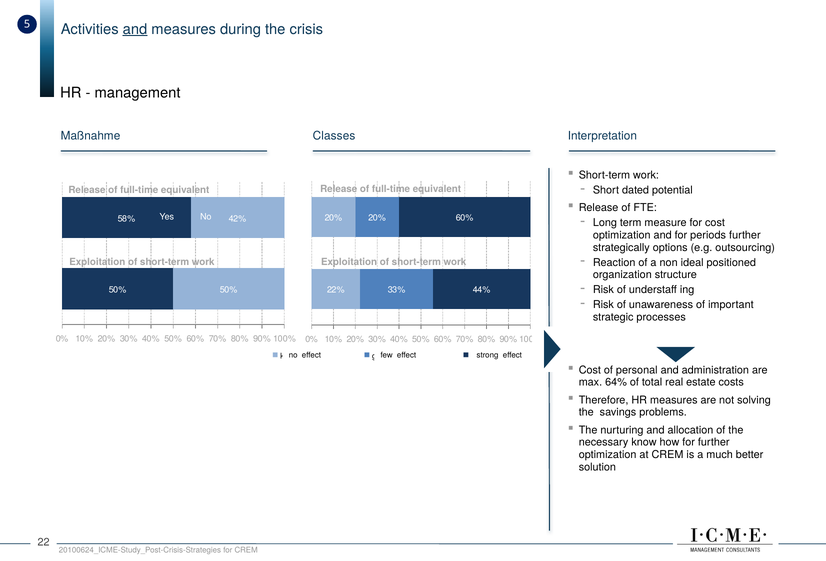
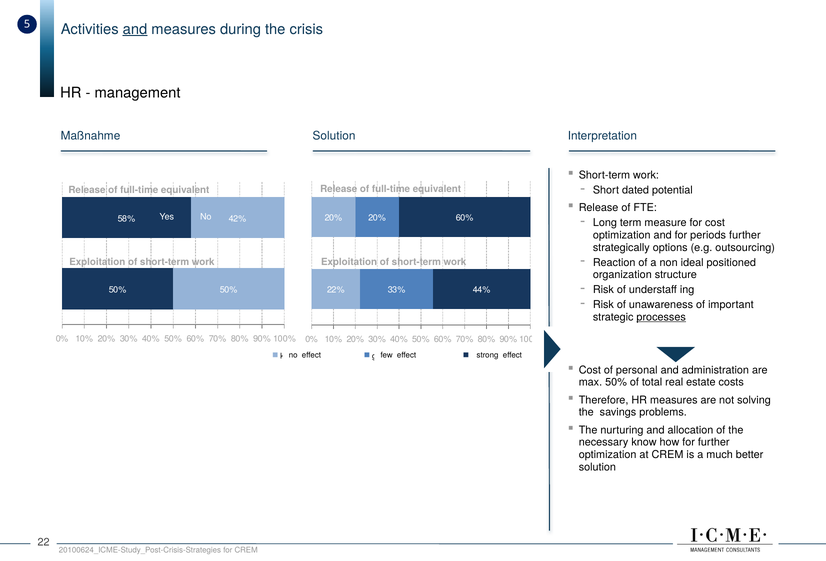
Classes at (334, 136): Classes -> Solution
processes underline: none -> present
max 64%: 64% -> 50%
